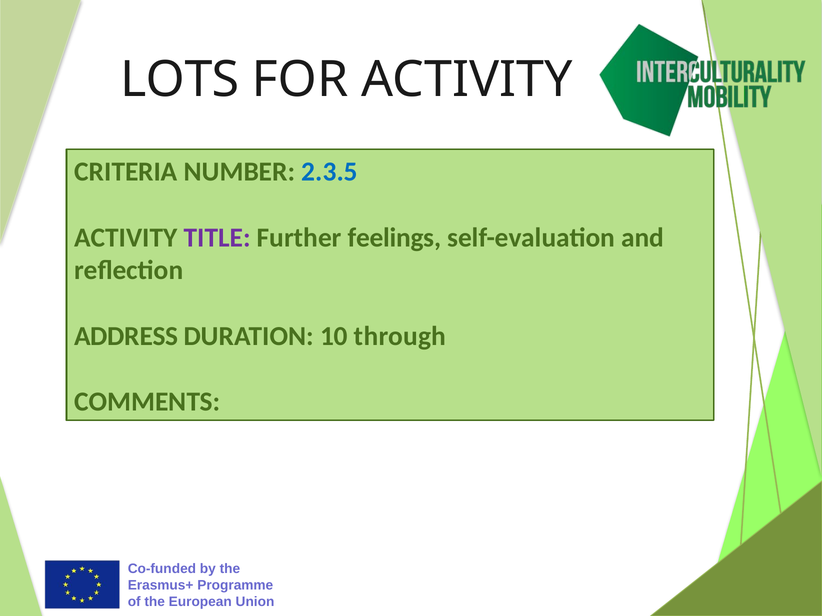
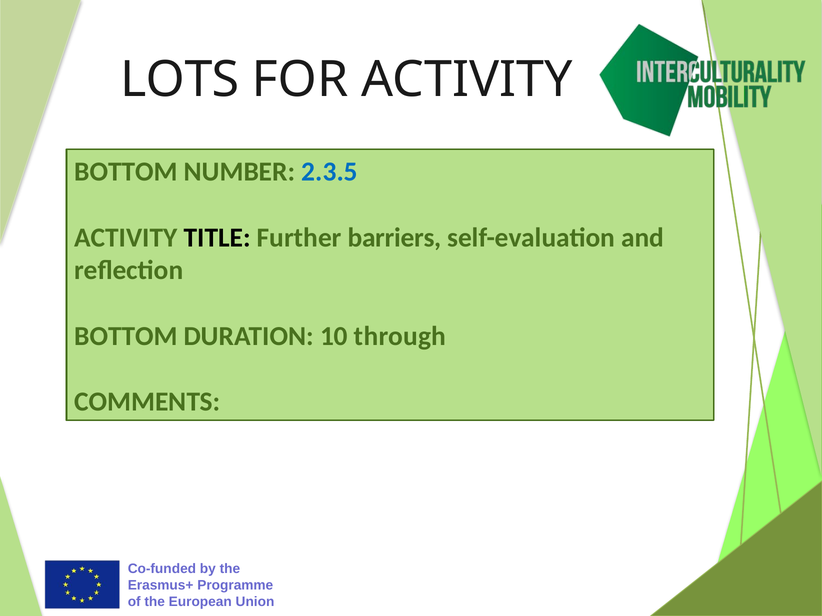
CRITERIA at (126, 172): CRITERIA -> BOTTOM
TITLE colour: purple -> black
feelings: feelings -> barriers
ADDRESS at (126, 336): ADDRESS -> BOTTOM
